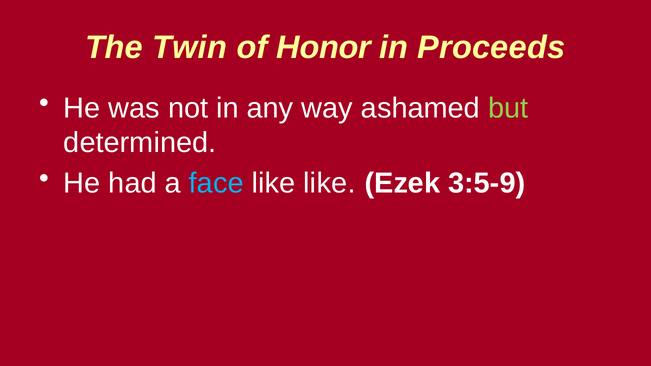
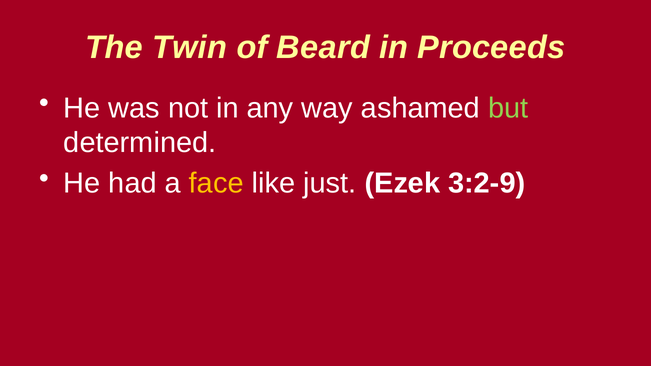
Honor: Honor -> Beard
face colour: light blue -> yellow
like like: like -> just
3:5-9: 3:5-9 -> 3:2-9
